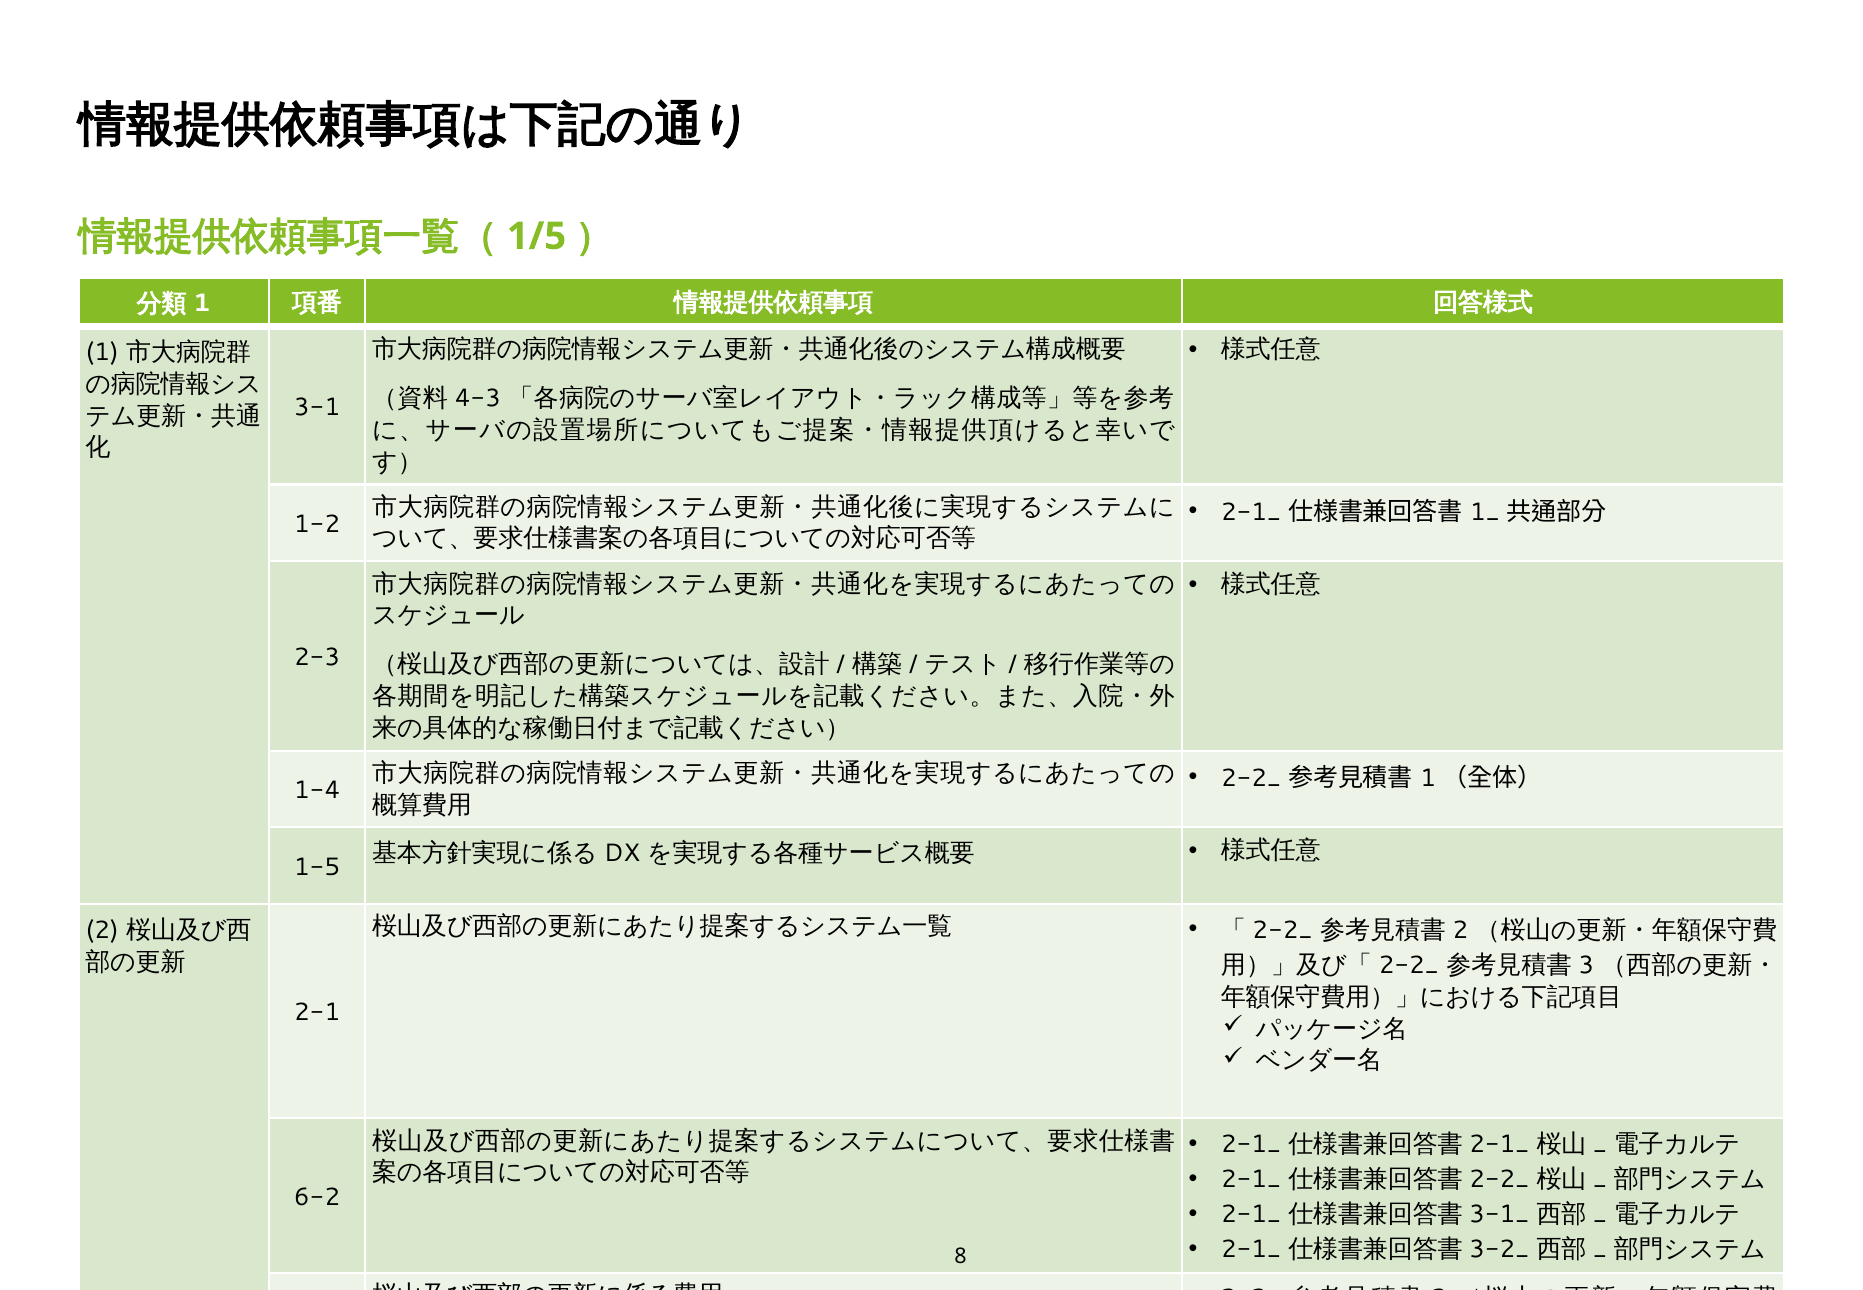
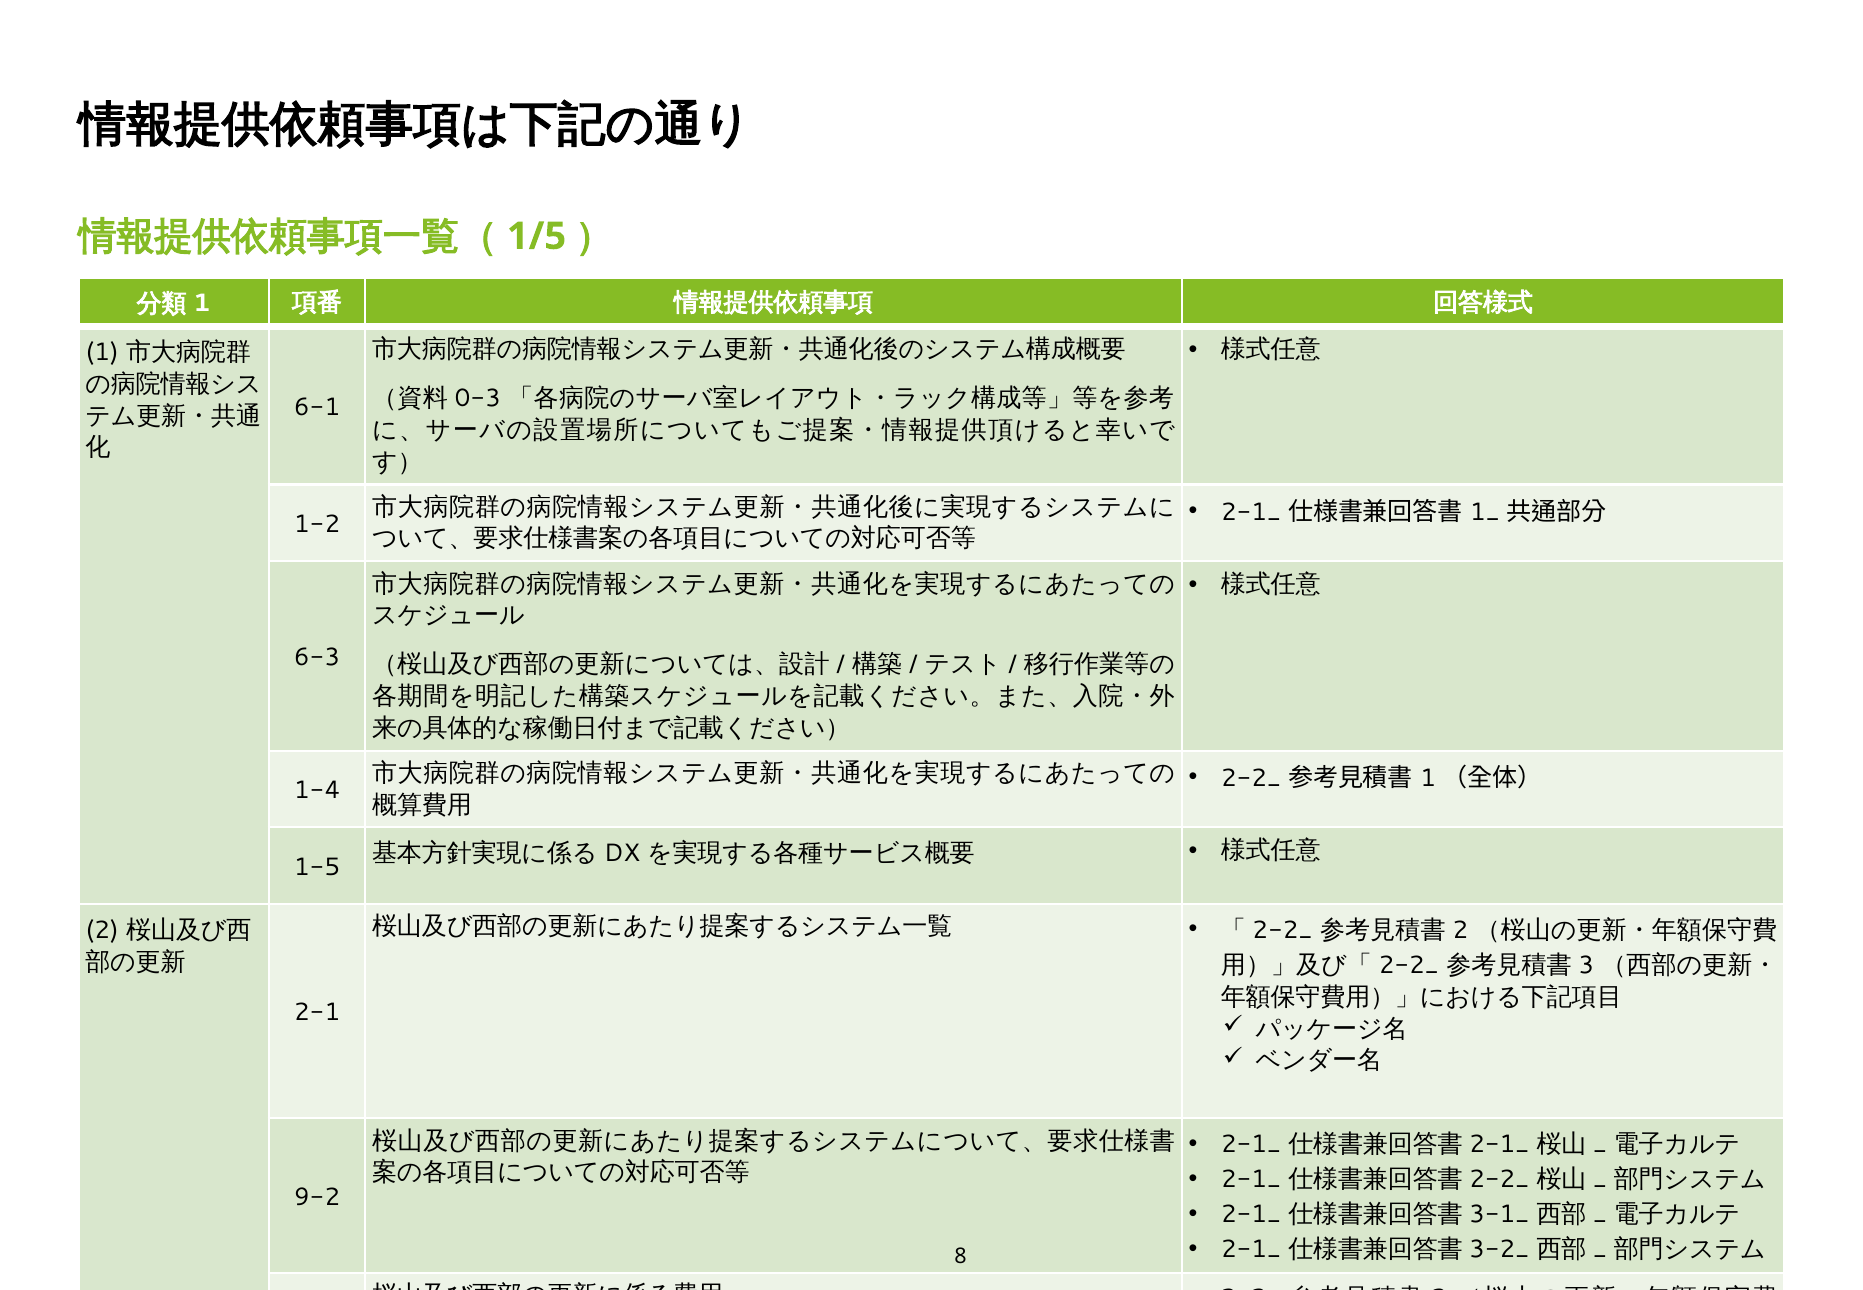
4-3: 4-3 -> 0-3
3-1: 3-1 -> 6-1
2-3 at (317, 657): 2-3 -> 6-3
6-2: 6-2 -> 9-2
